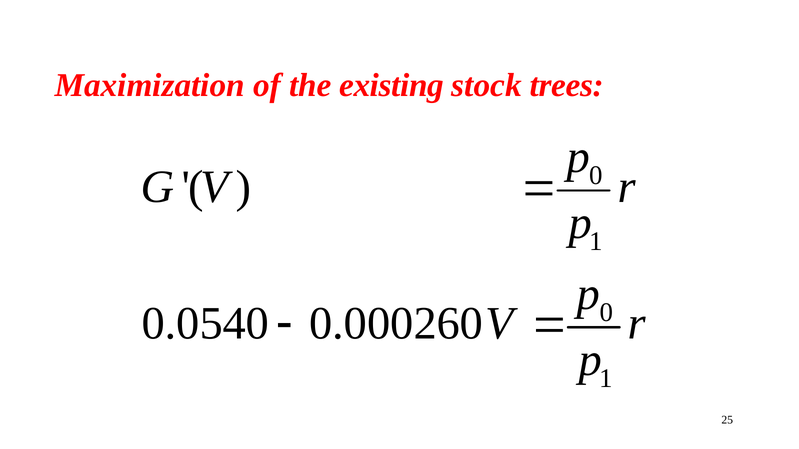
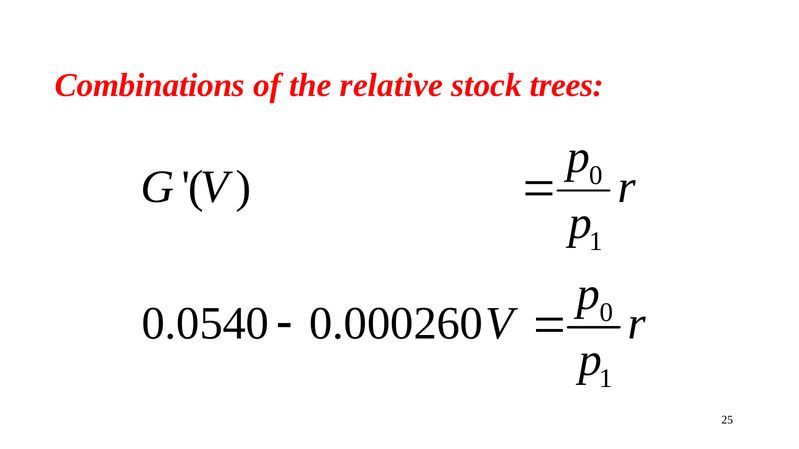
Maximization: Maximization -> Combinations
existing: existing -> relative
